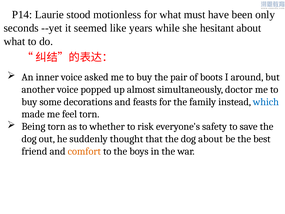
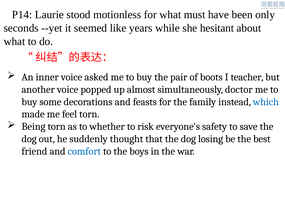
around: around -> teacher
dog about: about -> losing
comfort colour: orange -> blue
